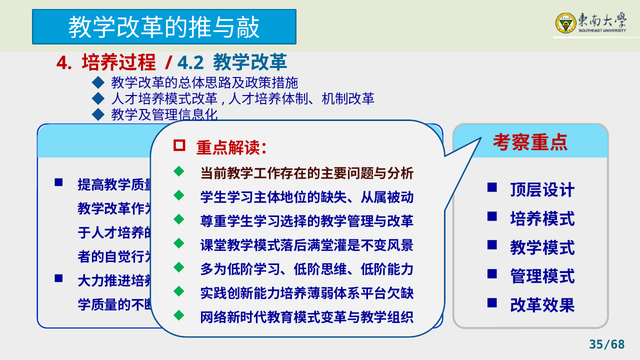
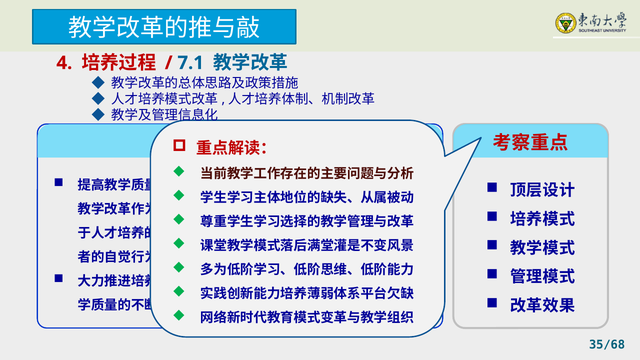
4.2: 4.2 -> 7.1
